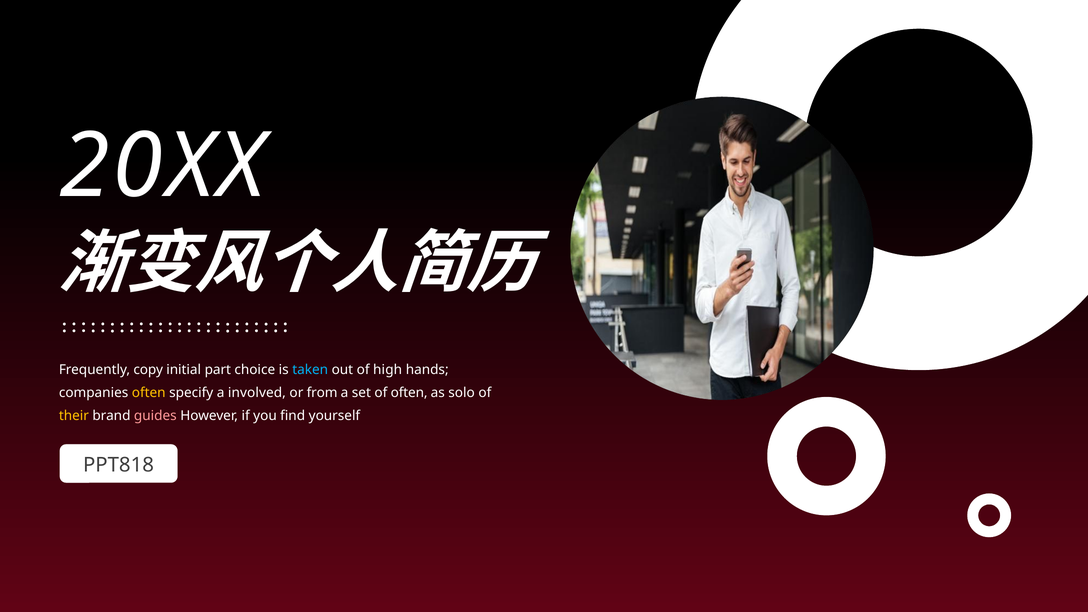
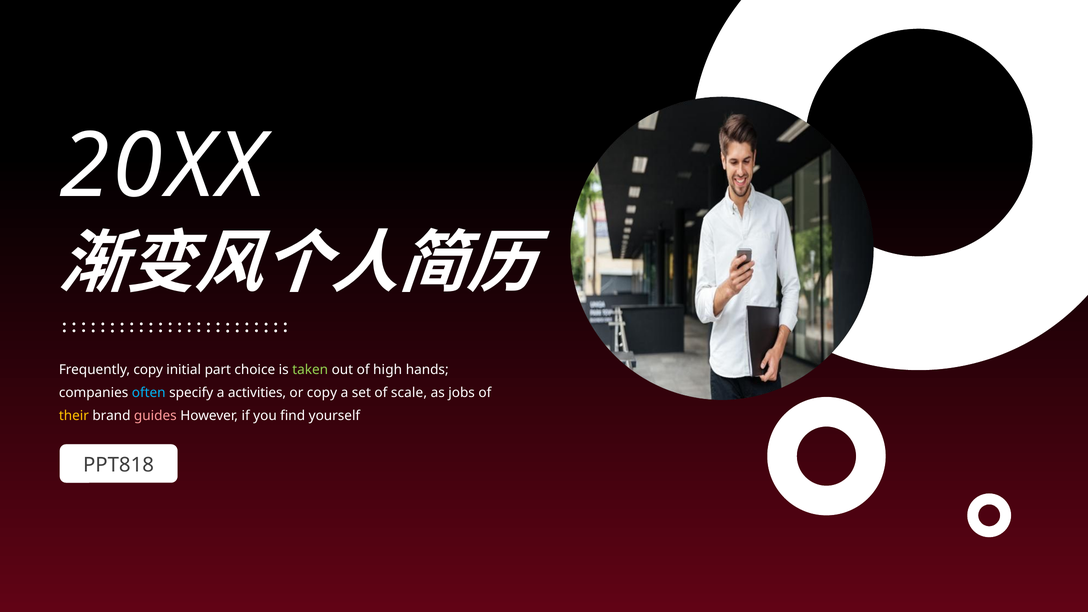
taken colour: light blue -> light green
often at (149, 393) colour: yellow -> light blue
involved: involved -> activities
or from: from -> copy
of often: often -> scale
solo: solo -> jobs
